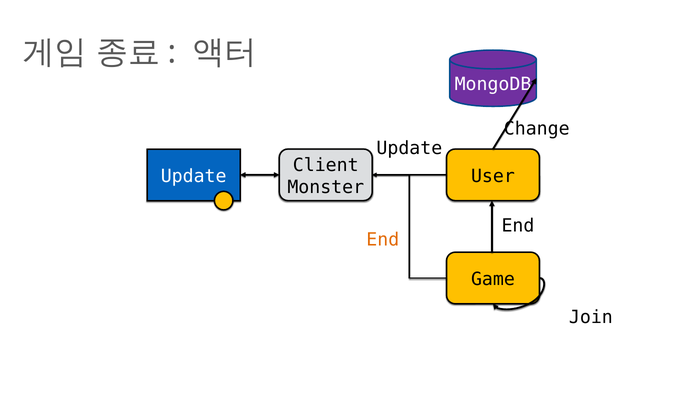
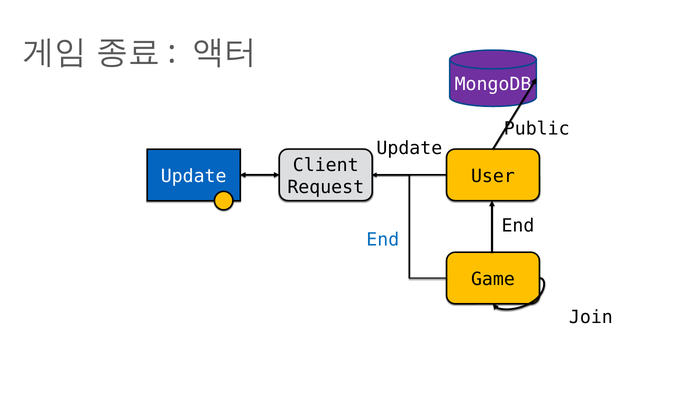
Change: Change -> Public
Monster: Monster -> Request
End at (383, 240) colour: orange -> blue
